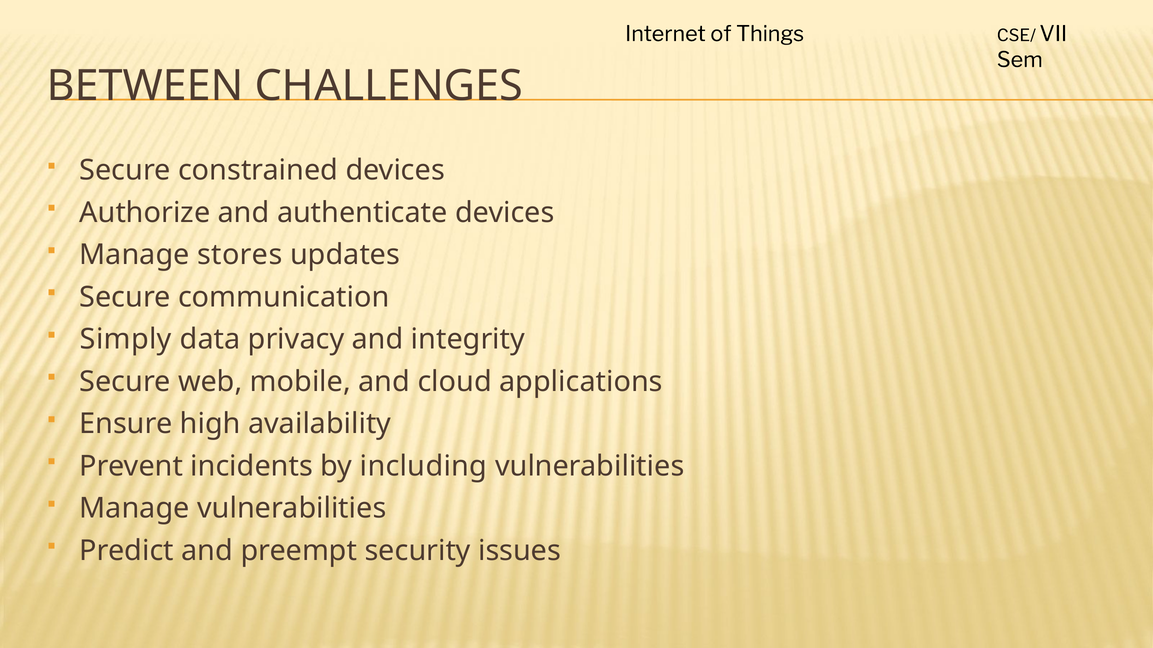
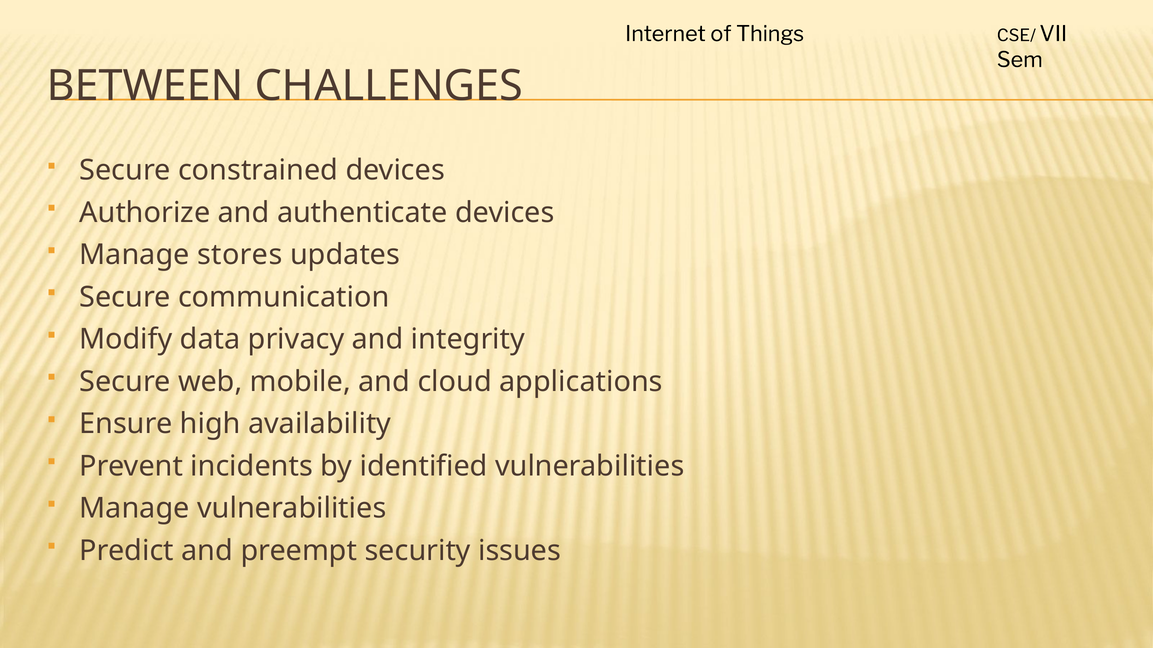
Simply: Simply -> Modify
including: including -> identified
